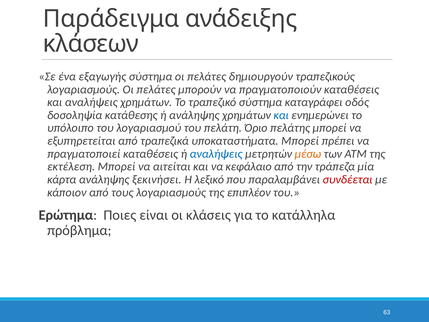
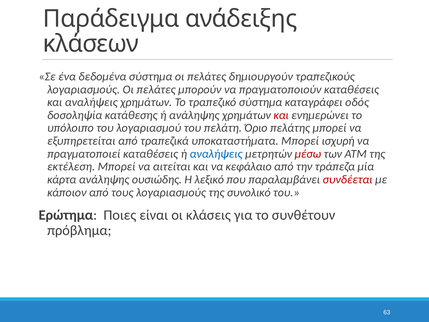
εξαγωγής: εξαγωγής -> δεδομένα
και at (281, 115) colour: blue -> red
πρέπει: πρέπει -> ισχυρή
μέσω colour: orange -> red
ξεκινήσει: ξεκινήσει -> ουσιώδης
επιπλέον: επιπλέον -> συνολικό
κατάλληλα: κατάλληλα -> συνθέτουν
